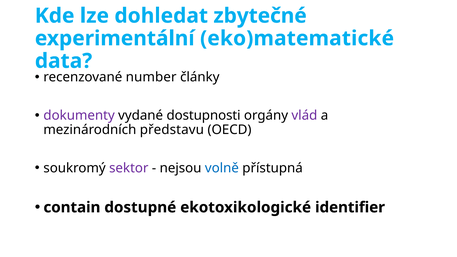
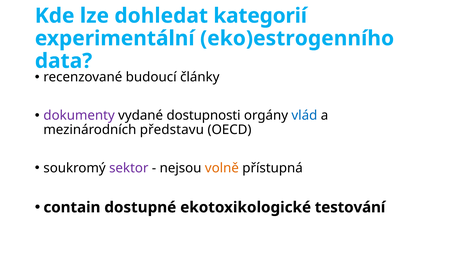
zbytečné: zbytečné -> kategorií
eko)matematické: eko)matematické -> eko)estrogenního
number: number -> budoucí
vlád colour: purple -> blue
volně colour: blue -> orange
identifier: identifier -> testování
